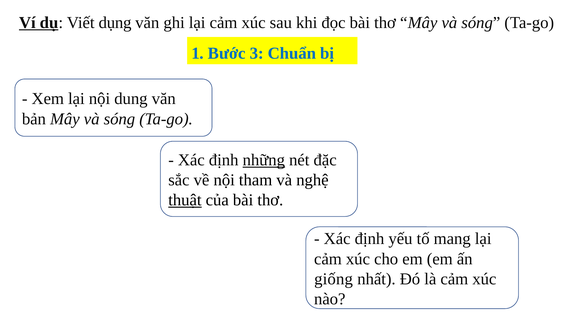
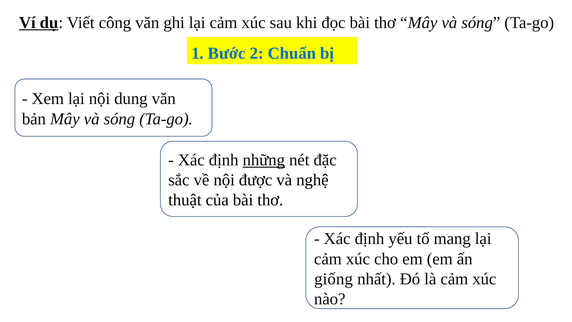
dụng: dụng -> công
3: 3 -> 2
tham: tham -> được
thuật underline: present -> none
